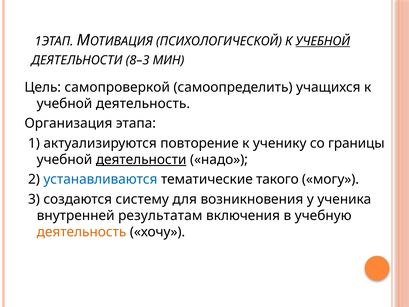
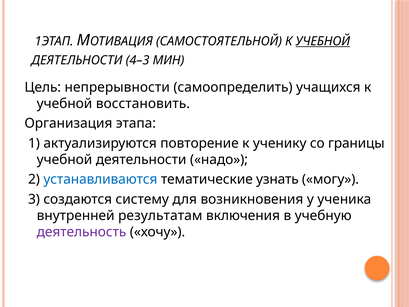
ПСИХОЛОГИЧЕСКОЙ: ПСИХОЛОГИЧЕСКОЙ -> САМОСТОЯТЕЛЬНОЙ
8–3: 8–3 -> 4–3
самопроверкой: самопроверкой -> непрерывности
учебной деятельность: деятельность -> восстановить
деятельности at (141, 159) underline: present -> none
такого: такого -> узнать
деятельность at (82, 232) colour: orange -> purple
